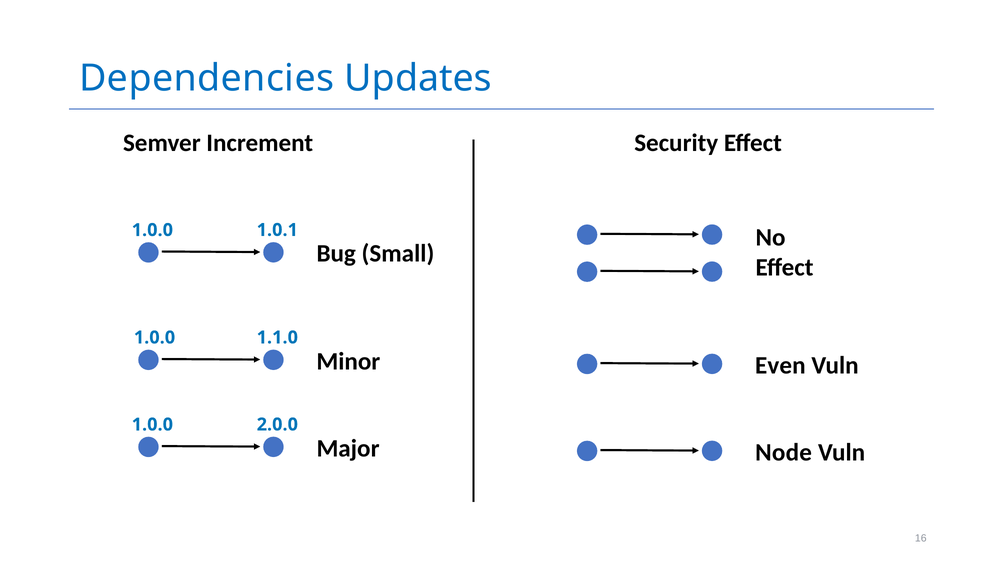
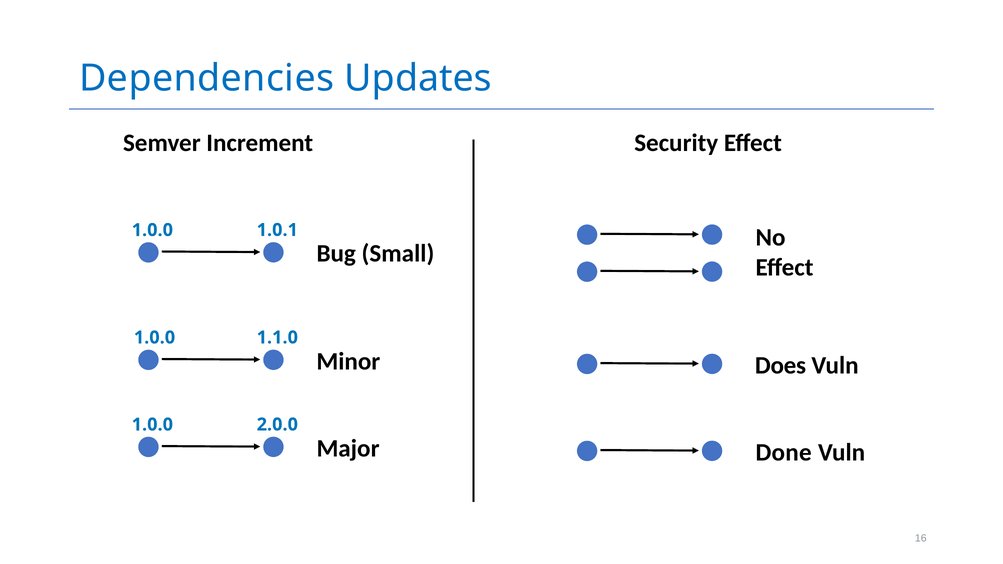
Even: Even -> Does
Node: Node -> Done
